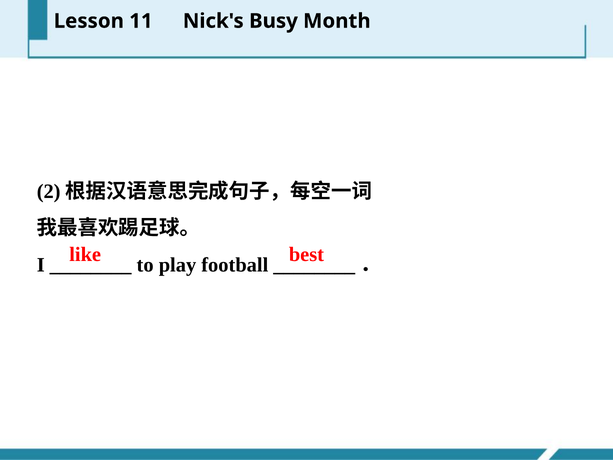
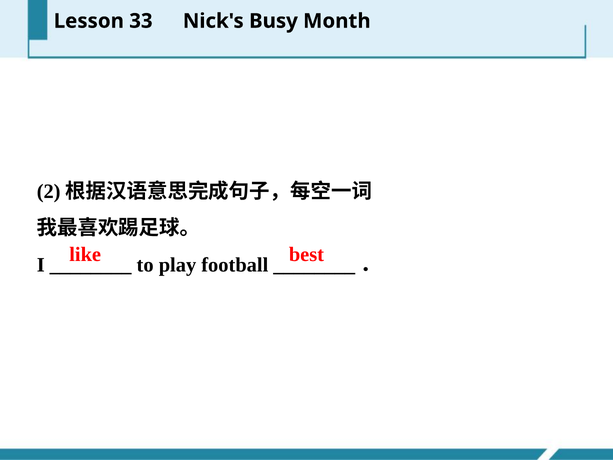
11: 11 -> 33
